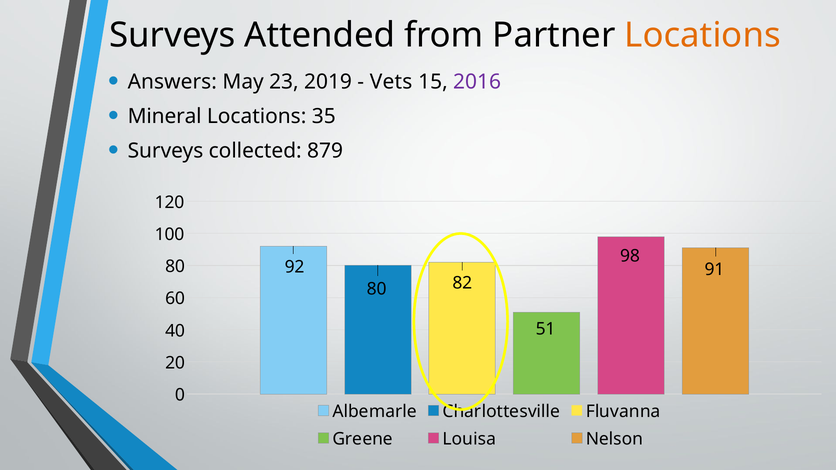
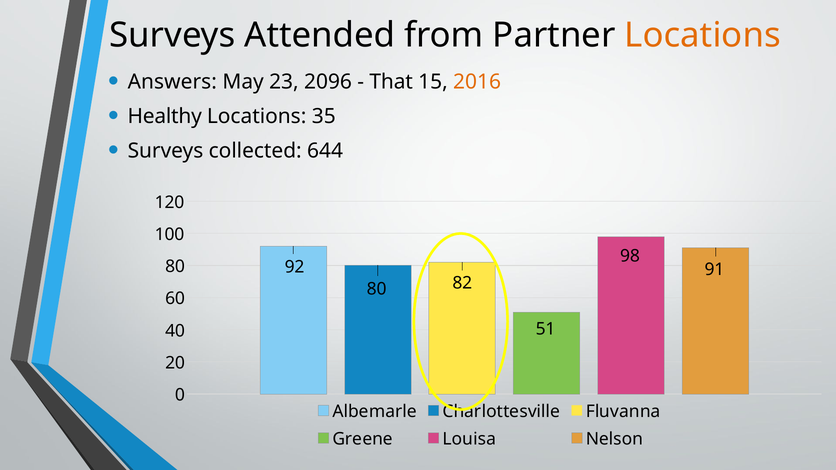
2019: 2019 -> 2096
Vets: Vets -> That
2016 colour: purple -> orange
Mineral: Mineral -> Healthy
879: 879 -> 644
